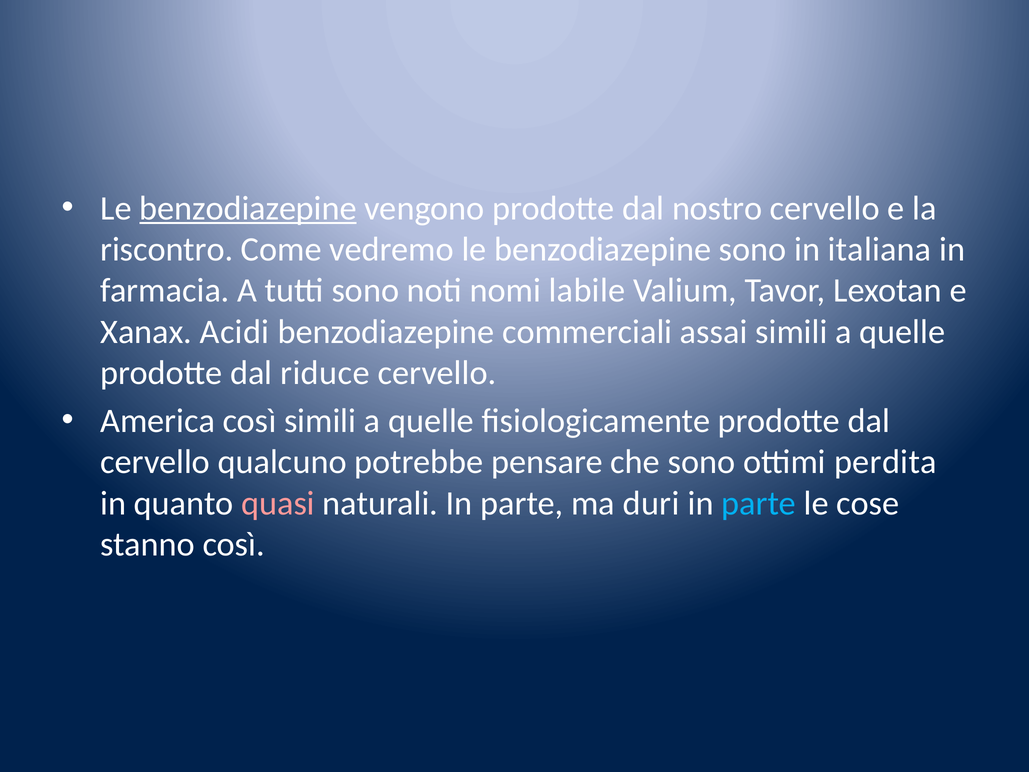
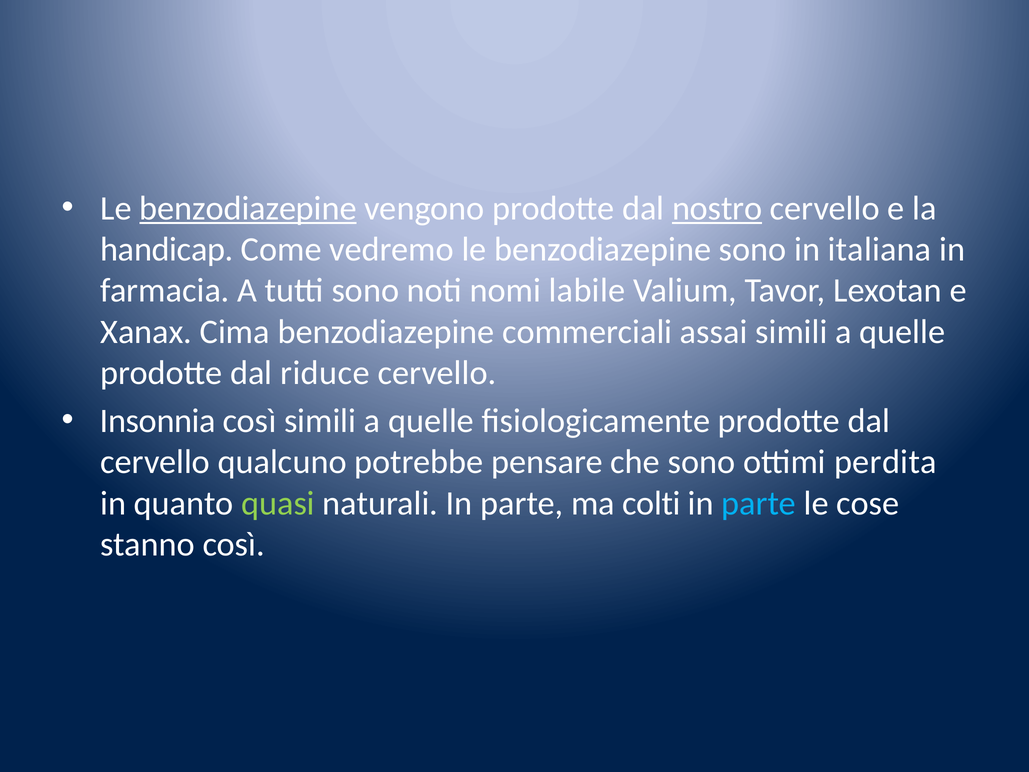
nostro underline: none -> present
riscontro: riscontro -> handicap
Acidi: Acidi -> Cima
America: America -> Insonnia
quasi colour: pink -> light green
duri: duri -> colti
